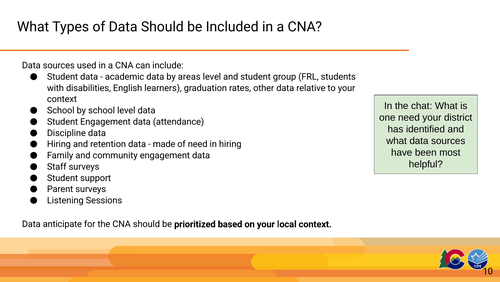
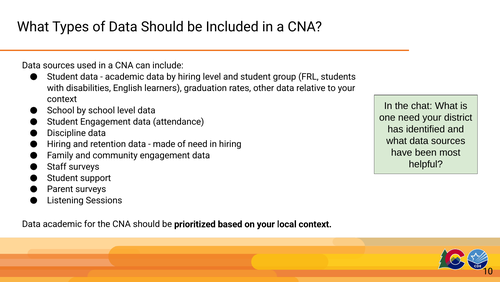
by areas: areas -> hiring
Data anticipate: anticipate -> academic
